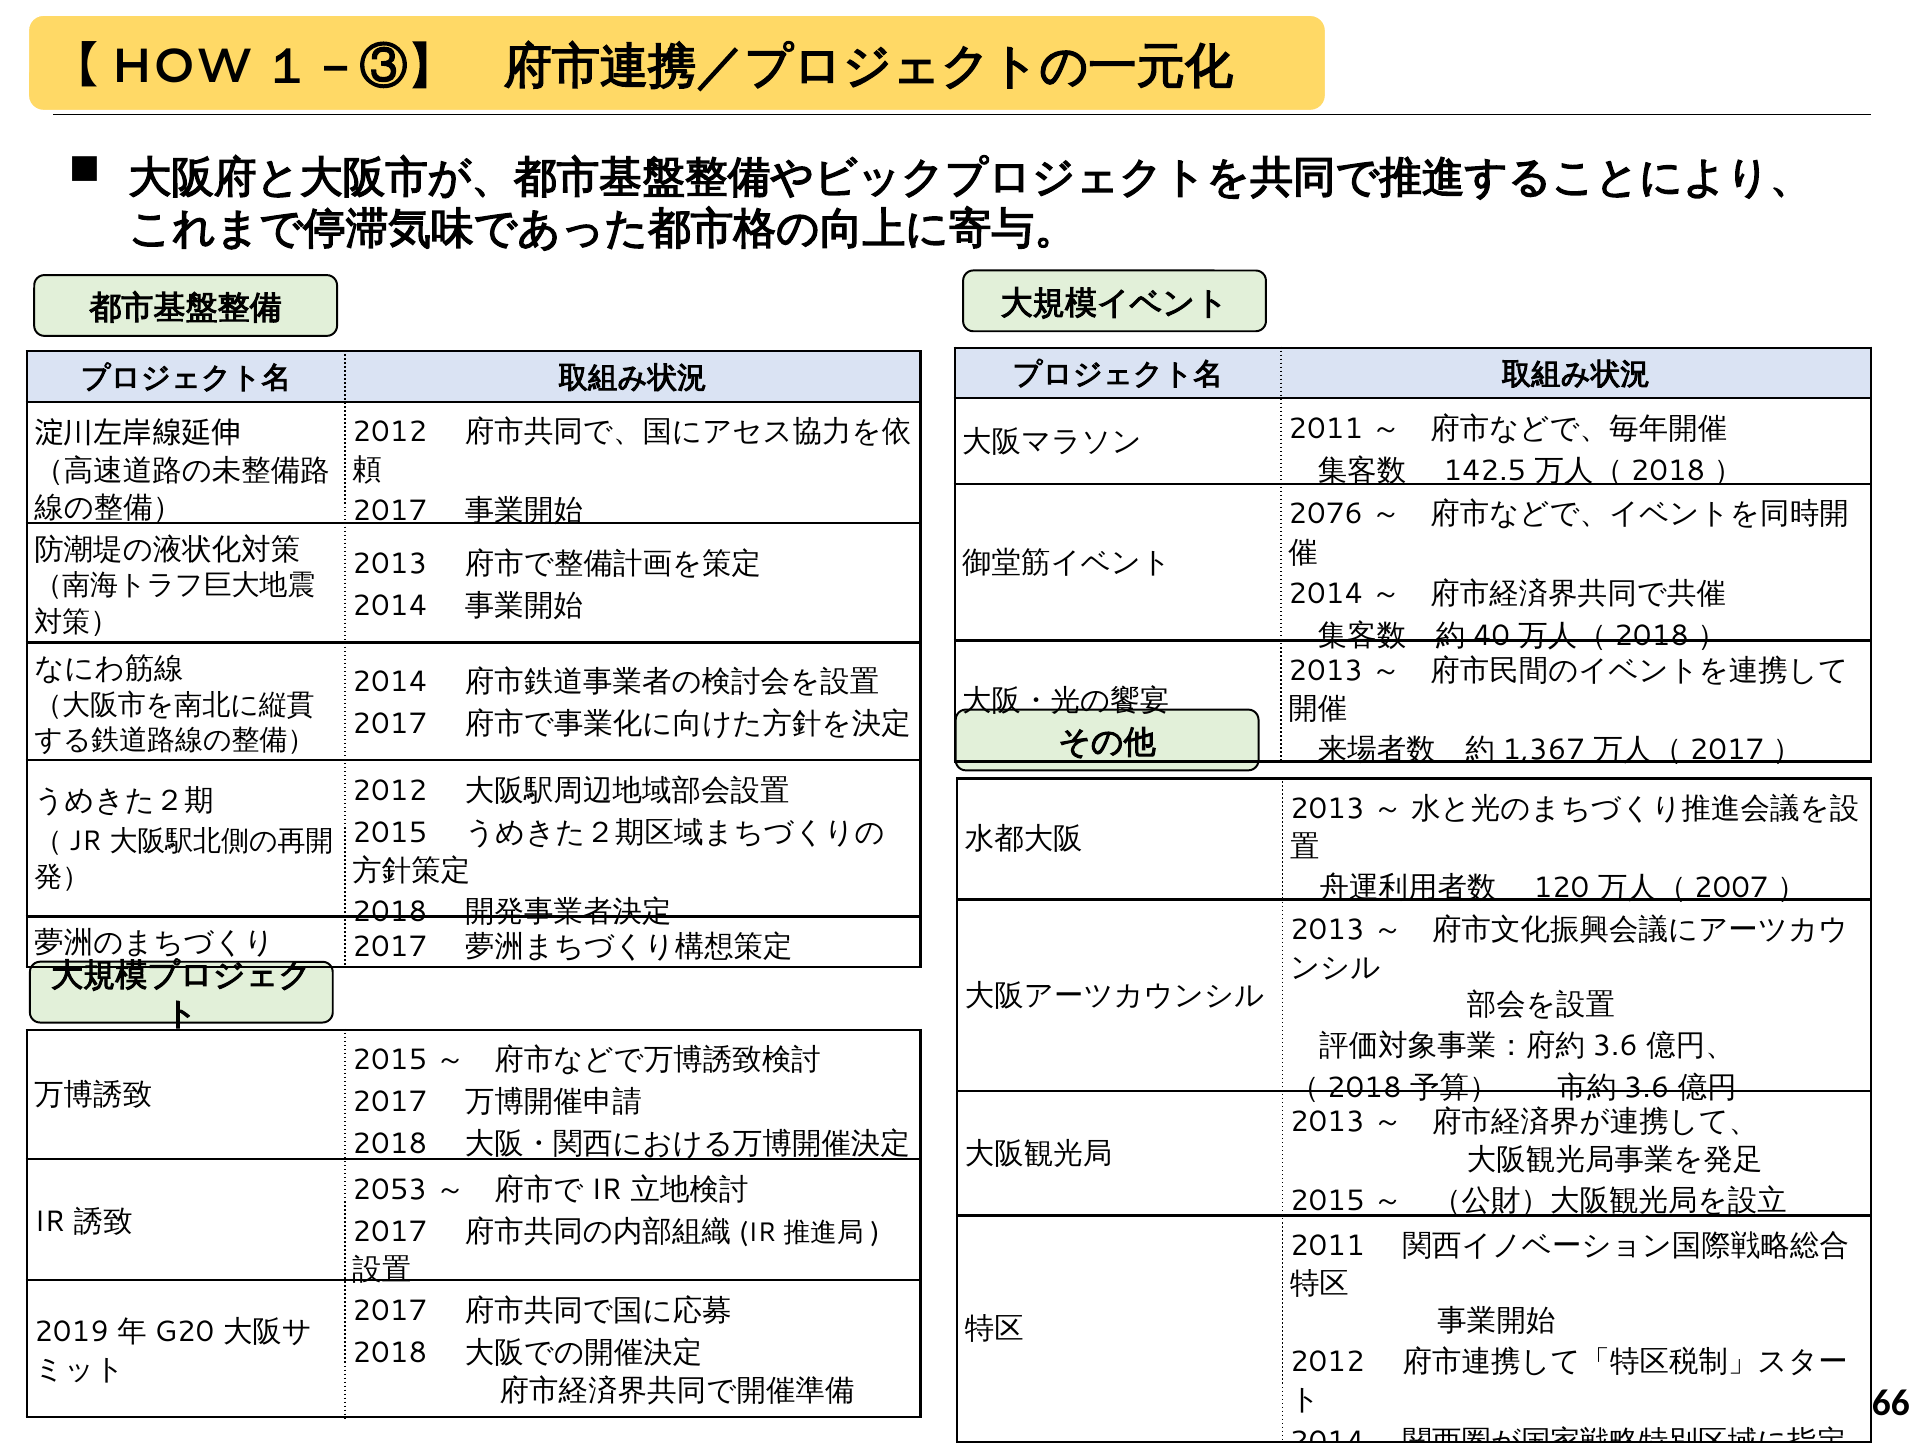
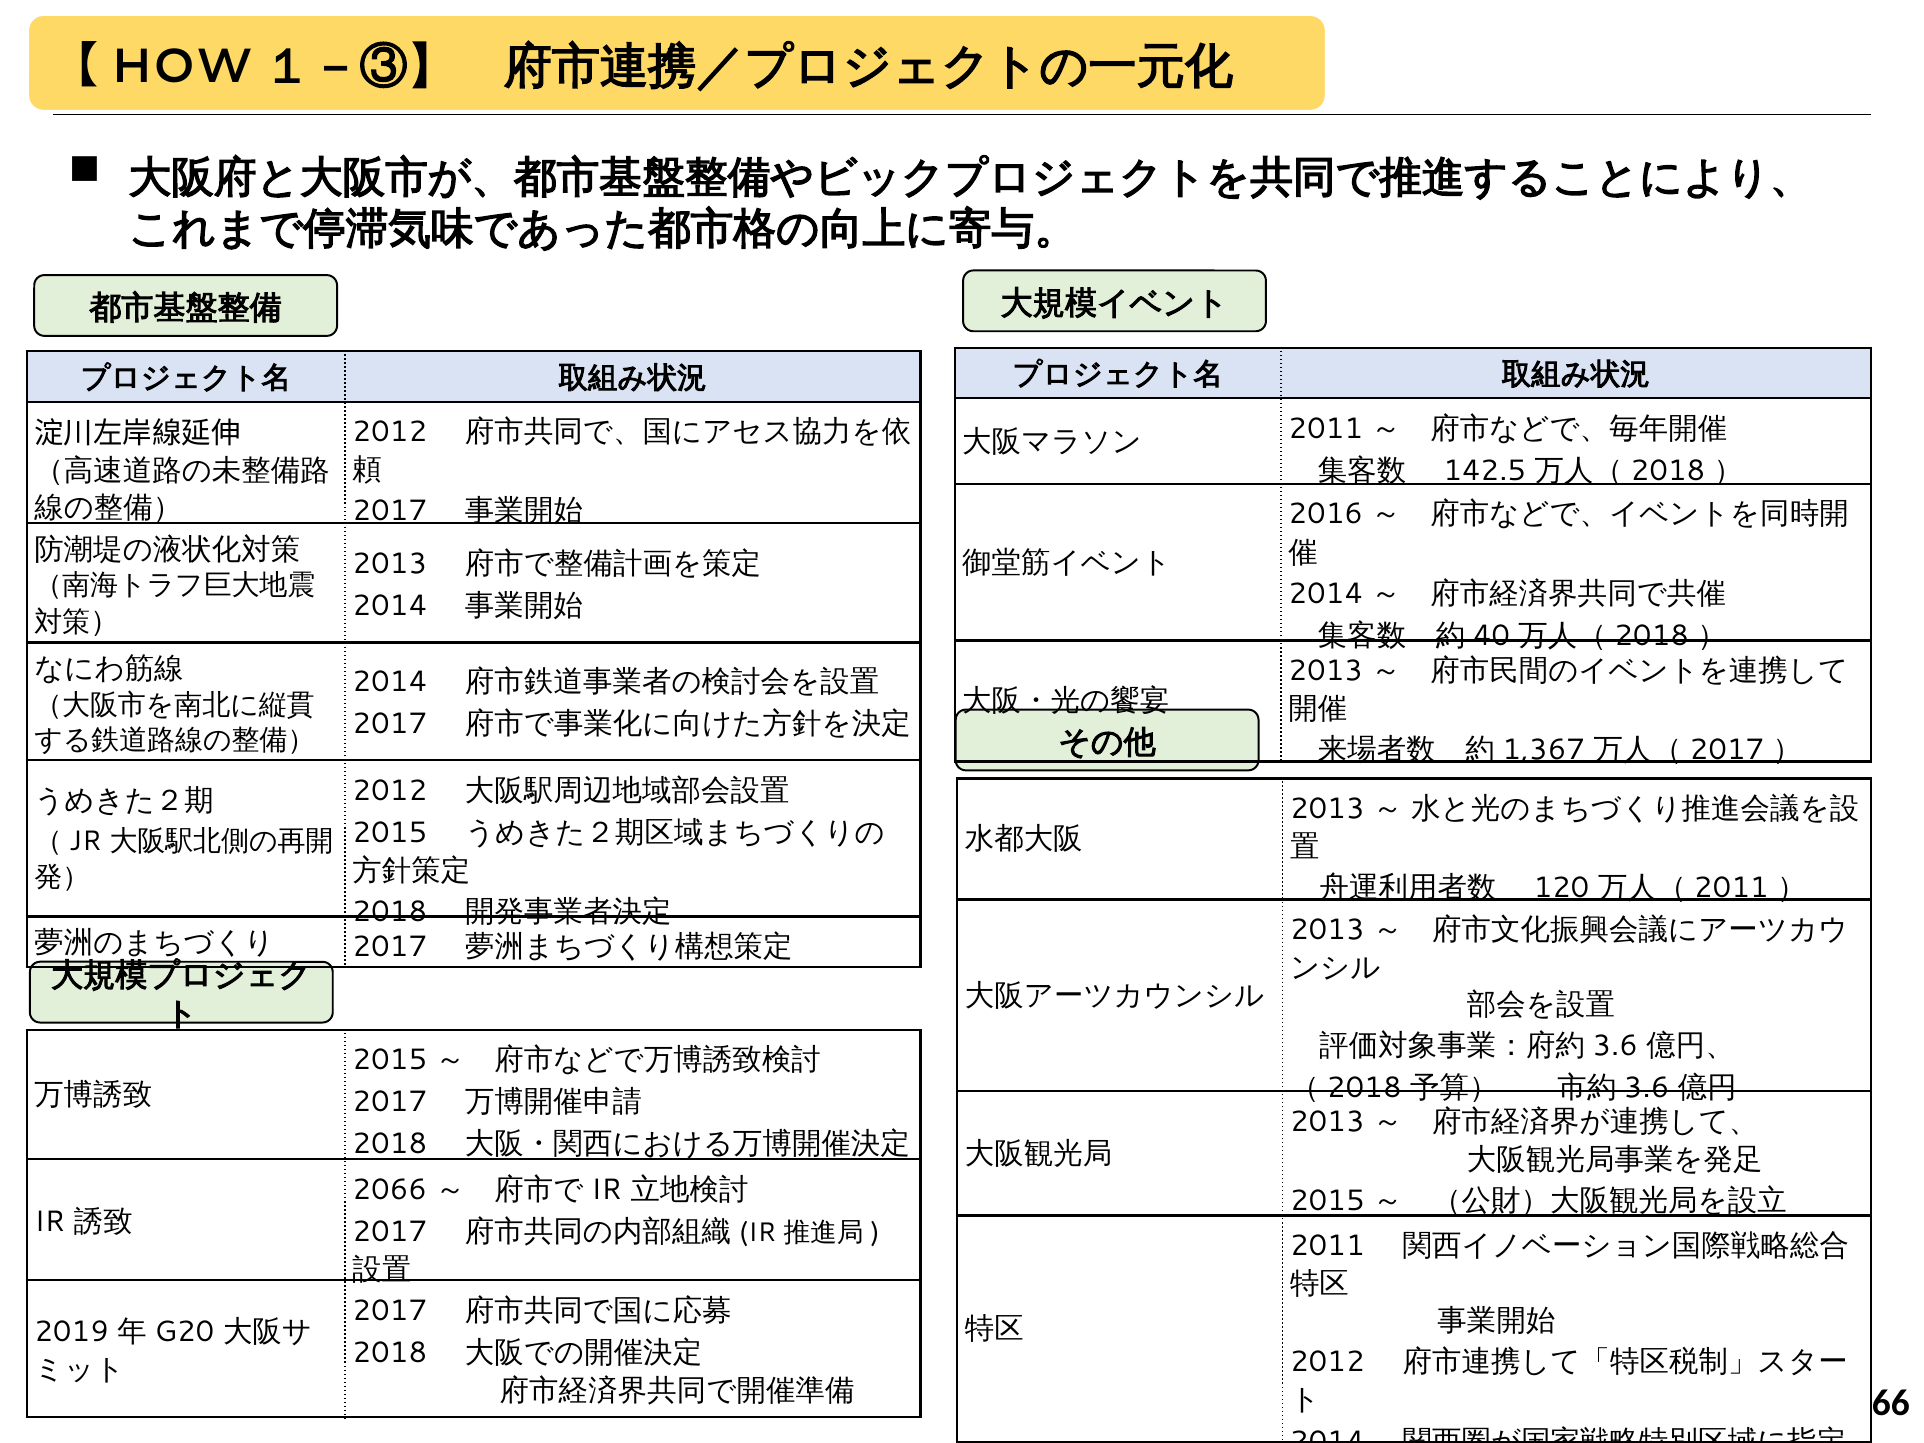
2076: 2076 -> 2016
2007 at (1731, 888): 2007 -> 2011
2053: 2053 -> 2066
